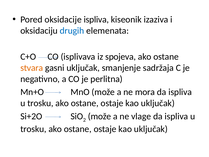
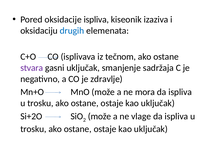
spojeva: spojeva -> tečnom
stvara colour: orange -> purple
perlitna: perlitna -> zdravlje
